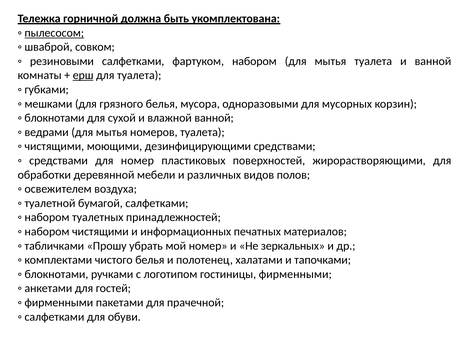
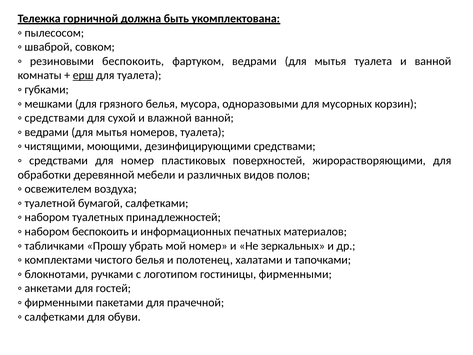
пылесосом underline: present -> none
резиновыми салфетками: салфетками -> беспокоить
фартуком набором: набором -> ведрами
блокнотами at (54, 118): блокнотами -> средствами
набором чистящими: чистящими -> беспокоить
